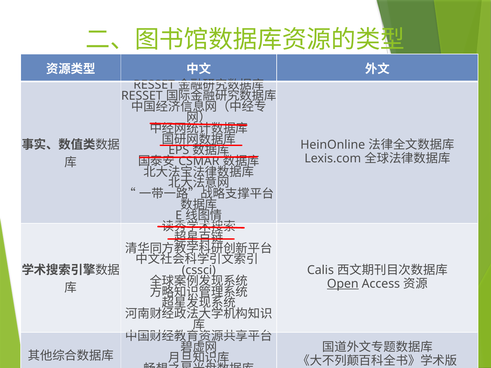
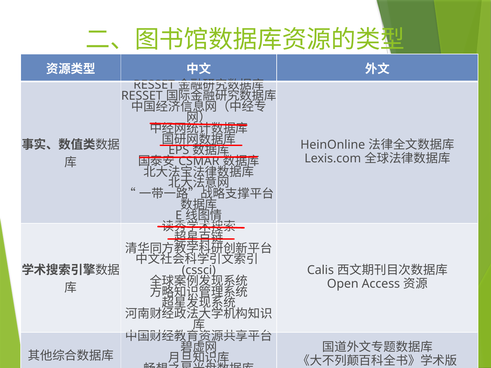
Open underline: present -> none
